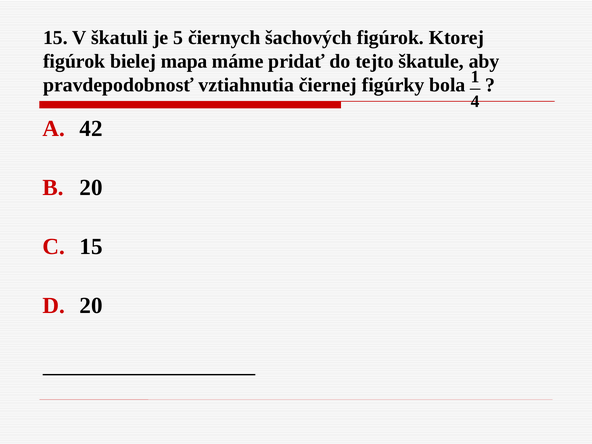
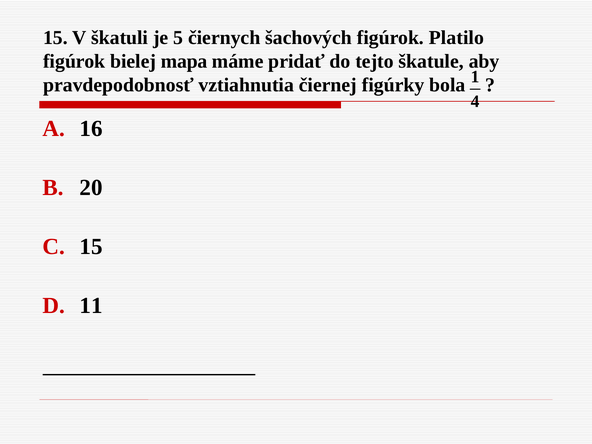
Ktorej: Ktorej -> Platilo
42: 42 -> 16
20 at (91, 306): 20 -> 11
